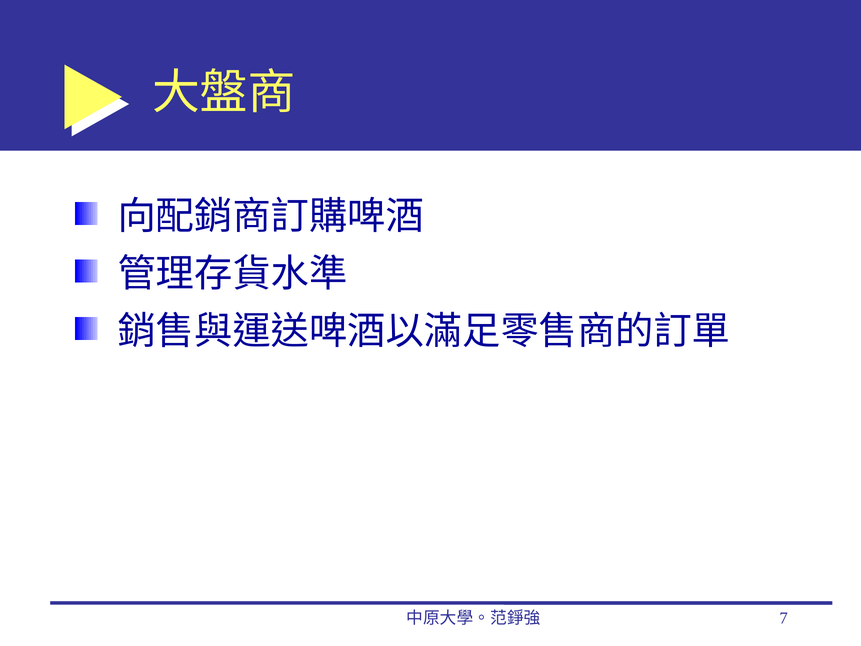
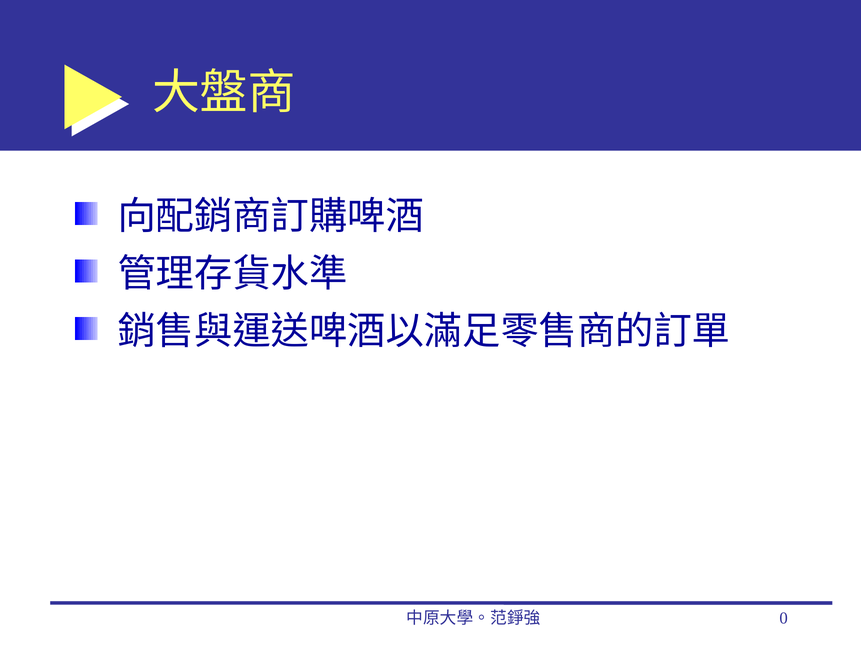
7: 7 -> 0
